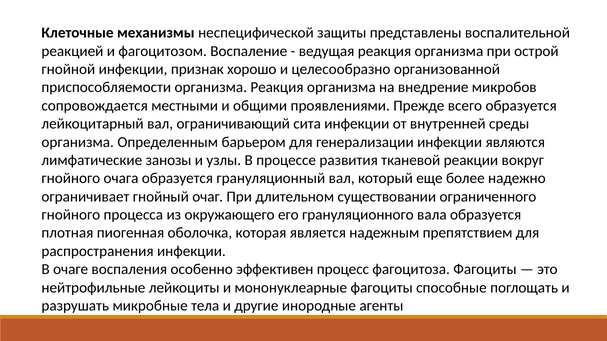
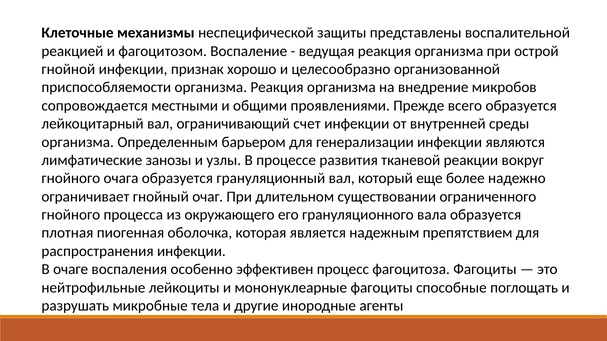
сита: сита -> счет
